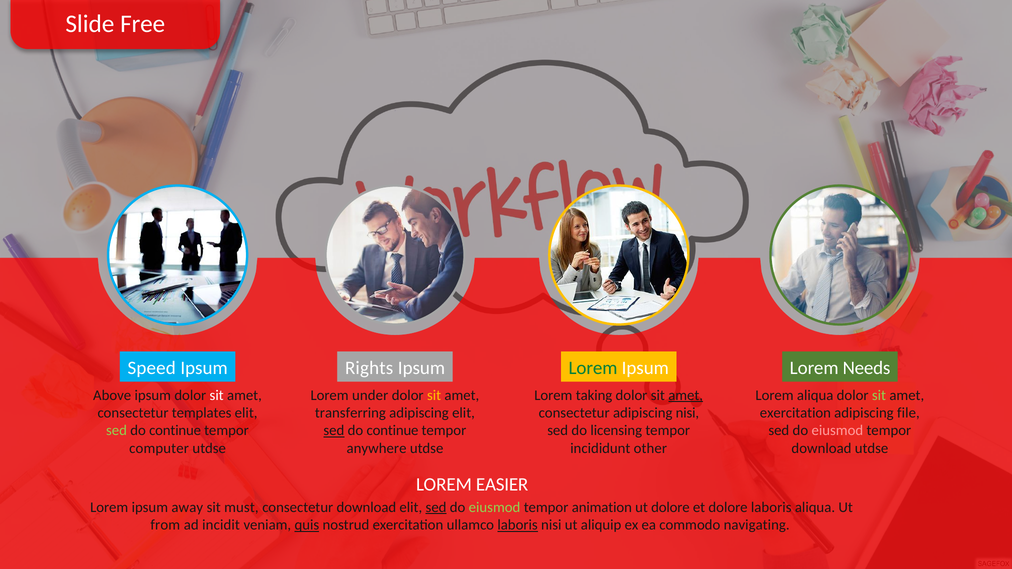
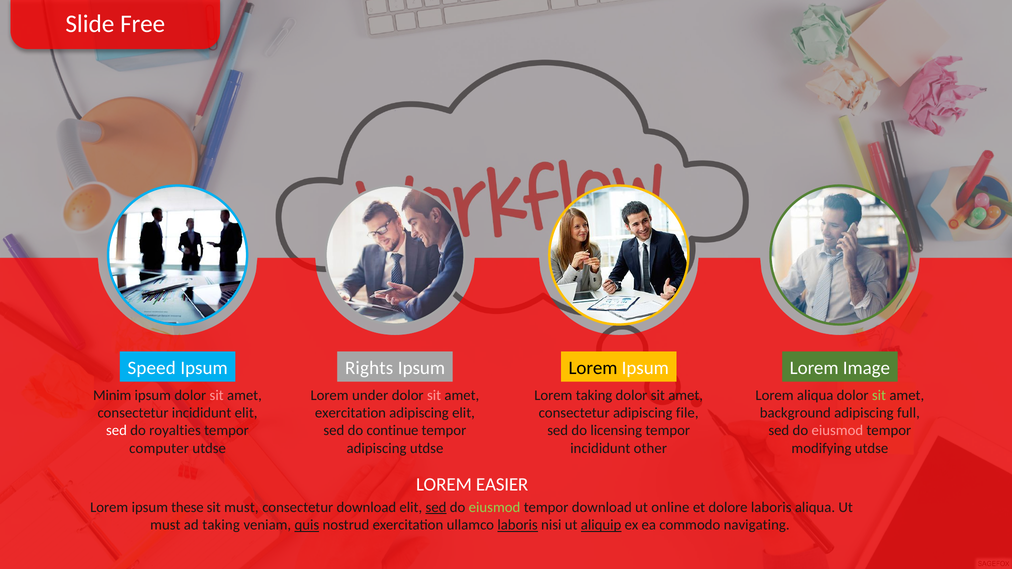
Lorem at (593, 368) colour: green -> black
Needs: Needs -> Image
Above: Above -> Minim
sit at (217, 395) colour: white -> pink
sit at (434, 395) colour: yellow -> pink
amet at (686, 395) underline: present -> none
consectetur templates: templates -> incididunt
transferring at (350, 413): transferring -> exercitation
adipiscing nisi: nisi -> file
exercitation at (795, 413): exercitation -> background
file: file -> full
sed at (116, 431) colour: light green -> white
continue at (175, 431): continue -> royalties
sed at (334, 431) underline: present -> none
anywhere at (377, 449): anywhere -> adipiscing
download at (821, 449): download -> modifying
away: away -> these
tempor animation: animation -> download
ut dolore: dolore -> online
from at (165, 525): from -> must
ad incidit: incidit -> taking
aliquip underline: none -> present
